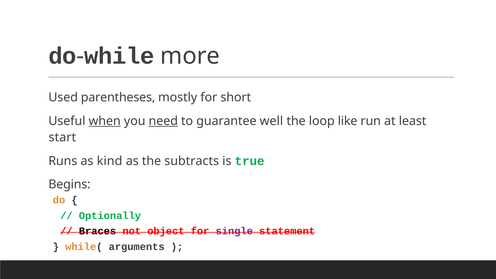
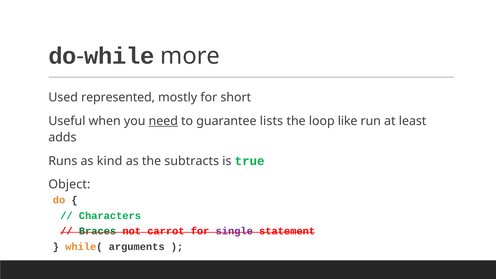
parentheses: parentheses -> represented
when underline: present -> none
well: well -> lists
start: start -> adds
Begins: Begins -> Object
Optionally: Optionally -> Characters
Braces colour: black -> green
object: object -> carrot
